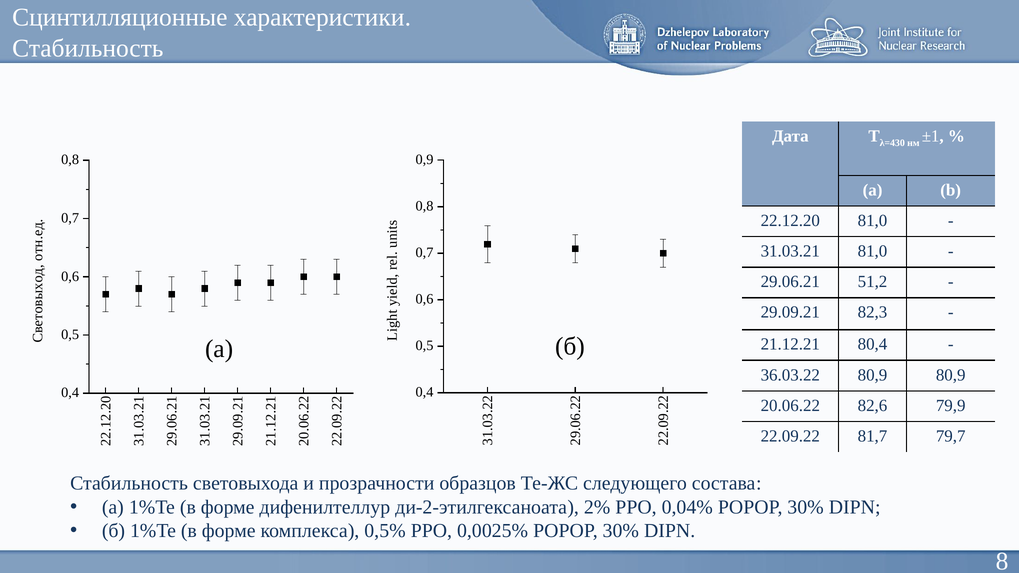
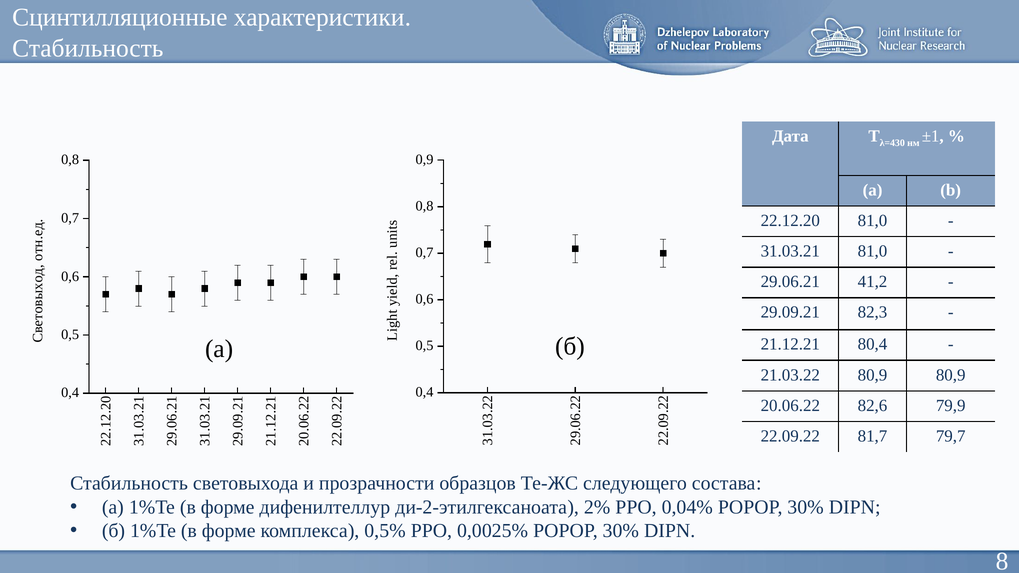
51,2: 51,2 -> 41,2
36.03.22: 36.03.22 -> 21.03.22
